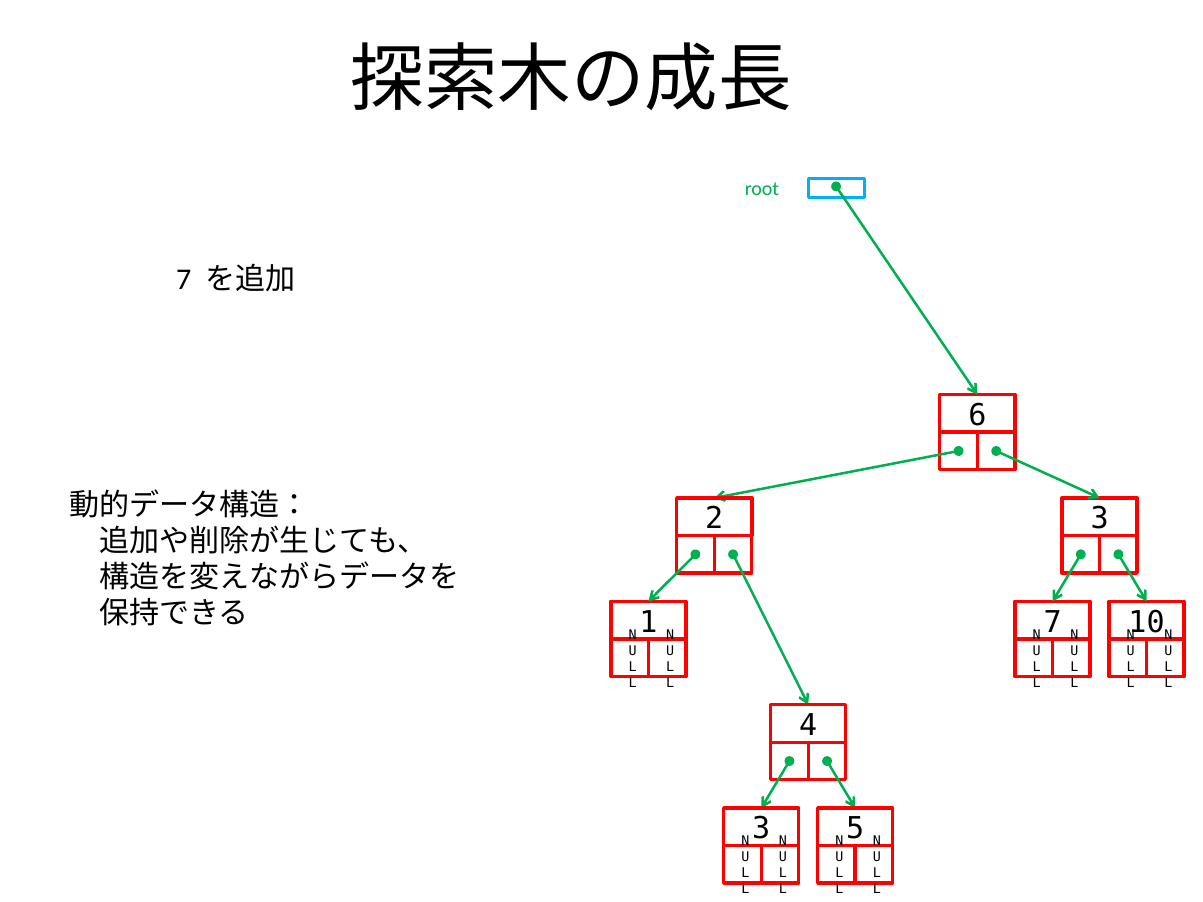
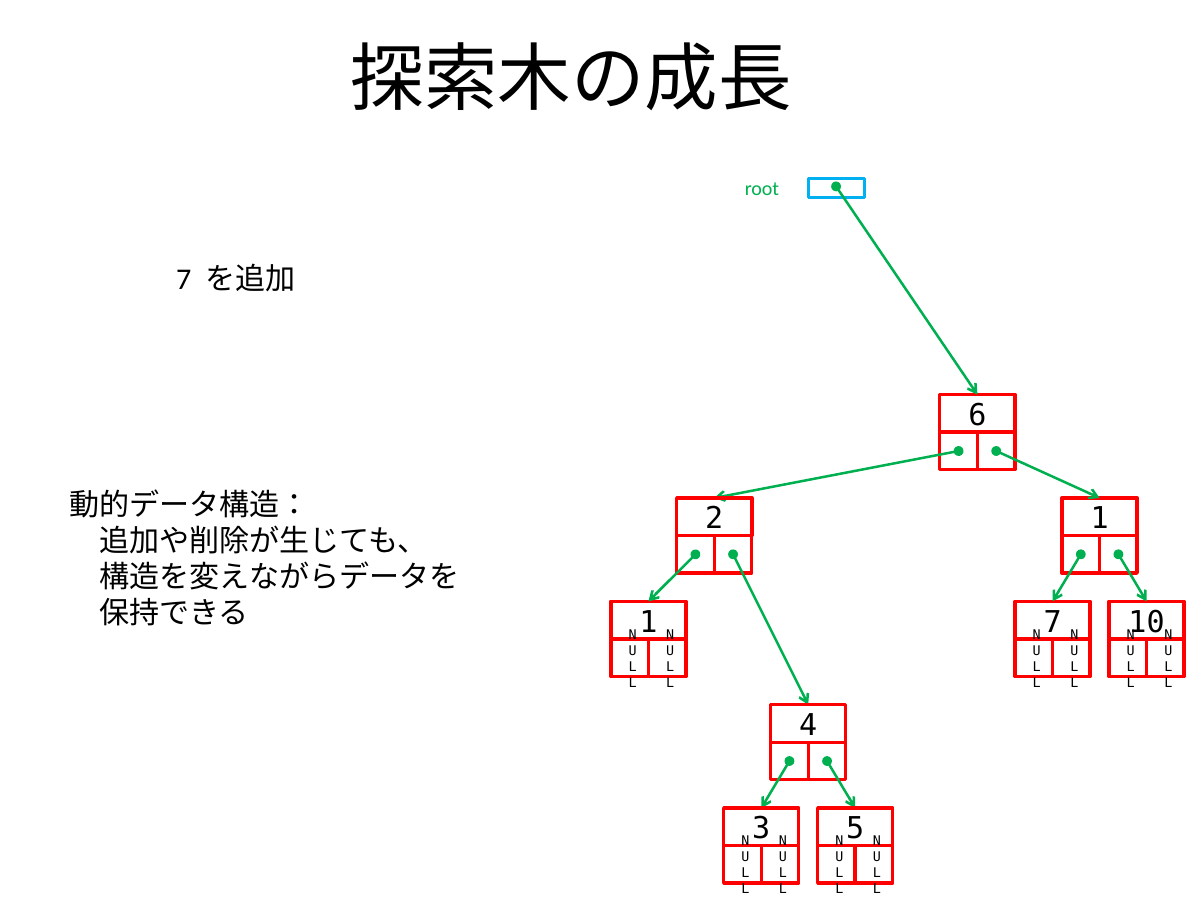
2 3: 3 -> 1
